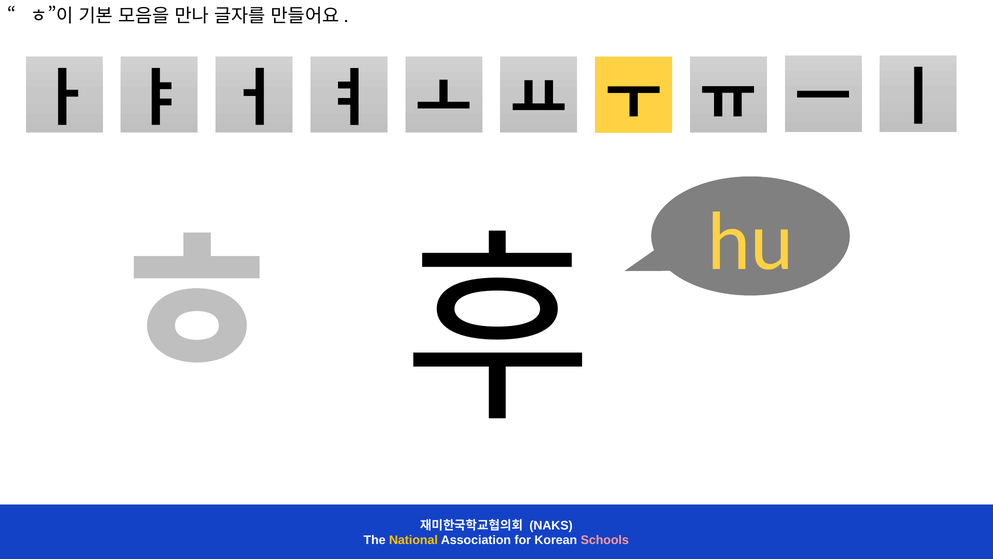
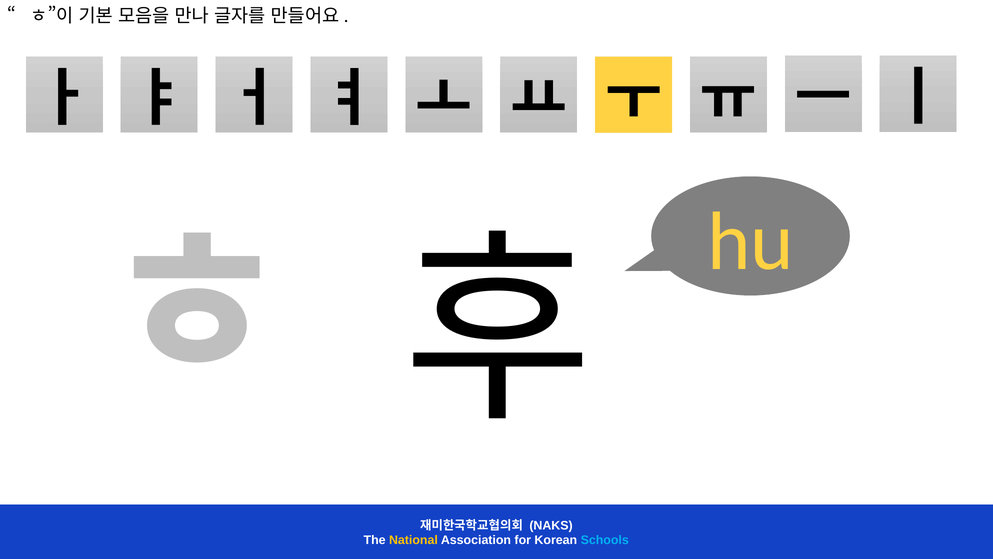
Schools colour: pink -> light blue
